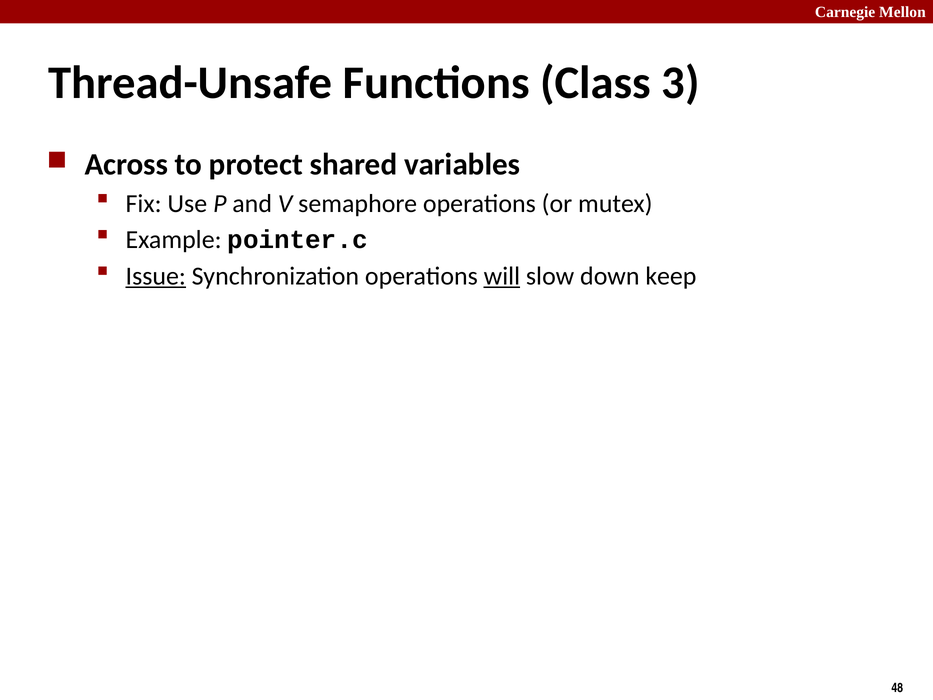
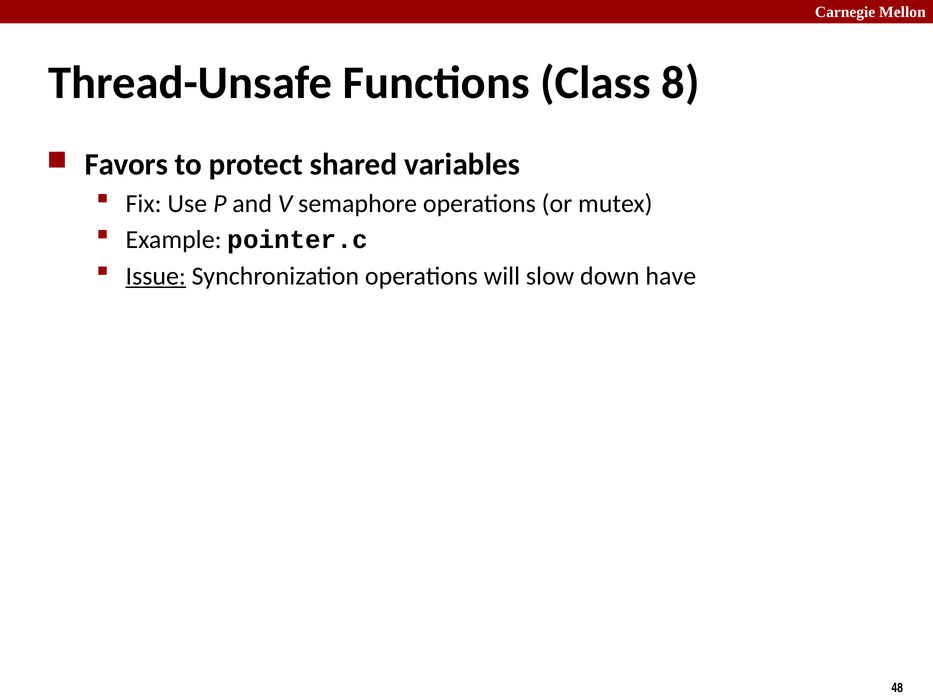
3: 3 -> 8
Across: Across -> Favors
will underline: present -> none
keep: keep -> have
